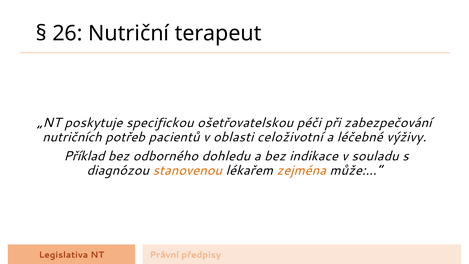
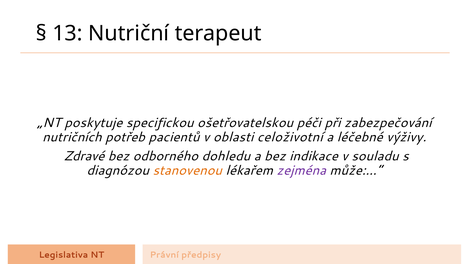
26: 26 -> 13
Příklad: Příklad -> Zdravé
zejména colour: orange -> purple
